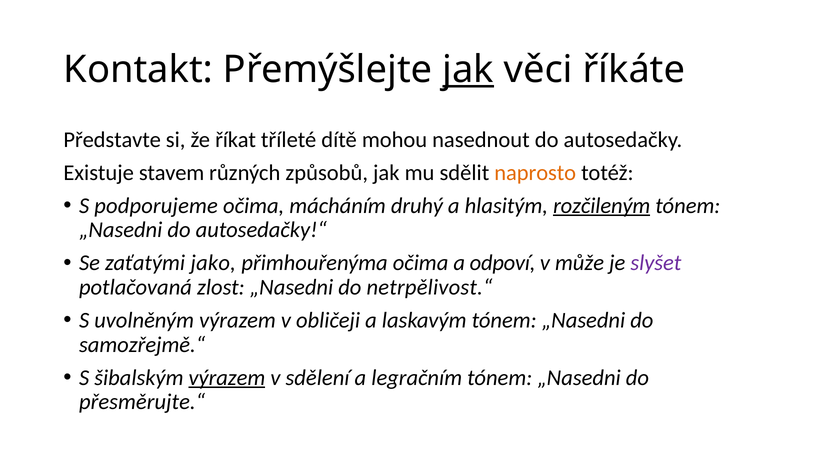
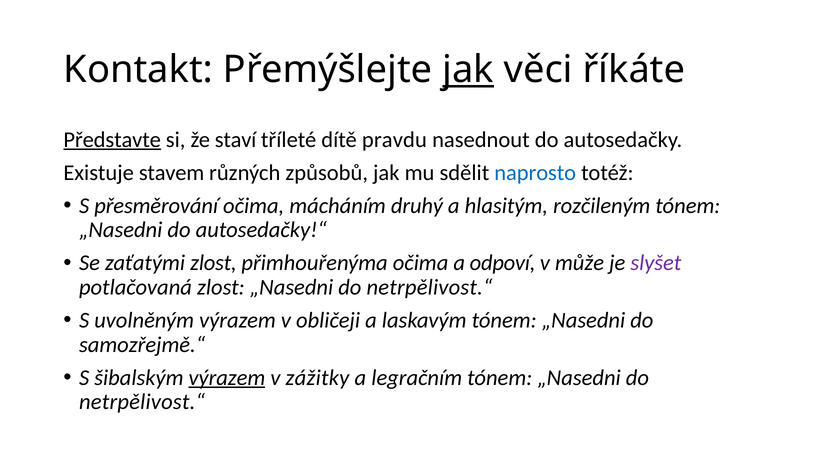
Představte underline: none -> present
říkat: říkat -> staví
mohou: mohou -> pravdu
naprosto colour: orange -> blue
podporujeme: podporujeme -> přesměrování
rozčileným underline: present -> none
zaťatými jako: jako -> zlost
sdělení: sdělení -> zážitky
přesměrujte.“ at (142, 402): přesměrujte.“ -> netrpělivost.“
